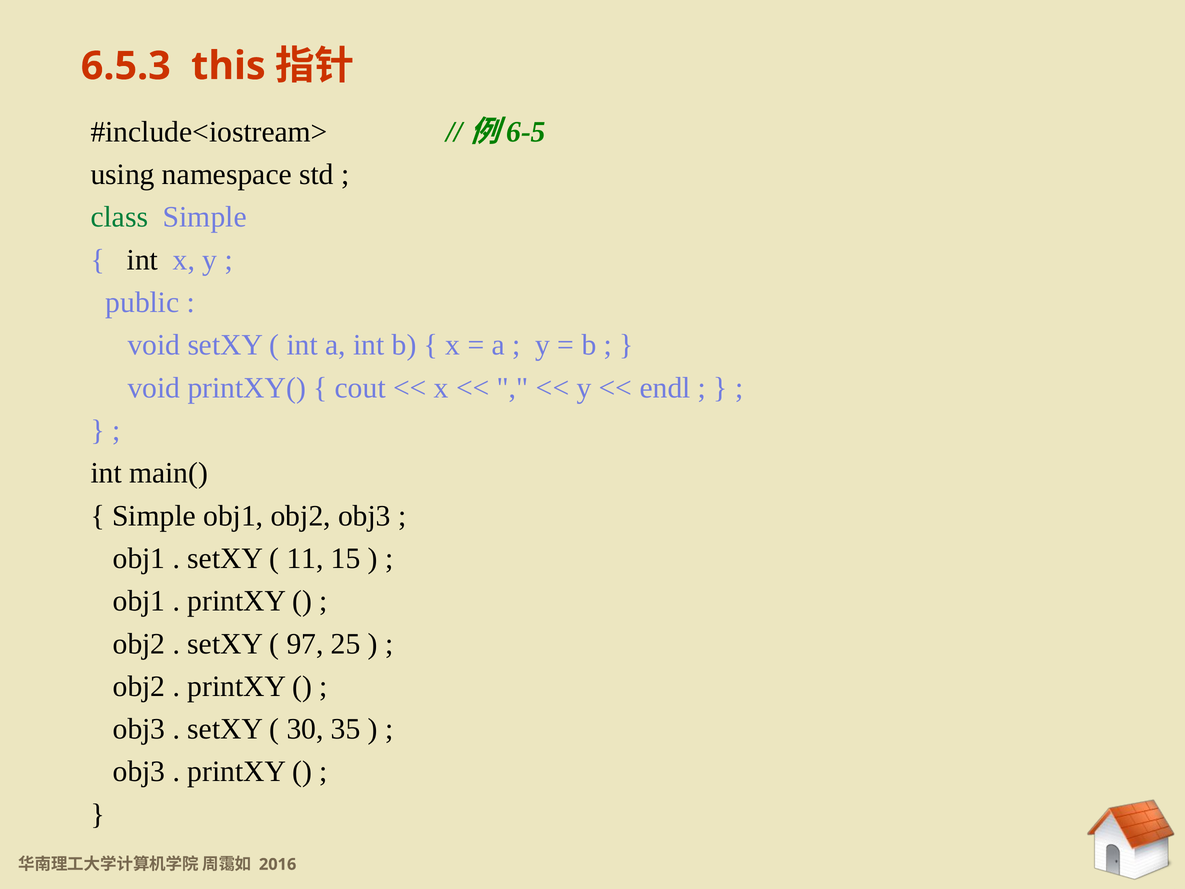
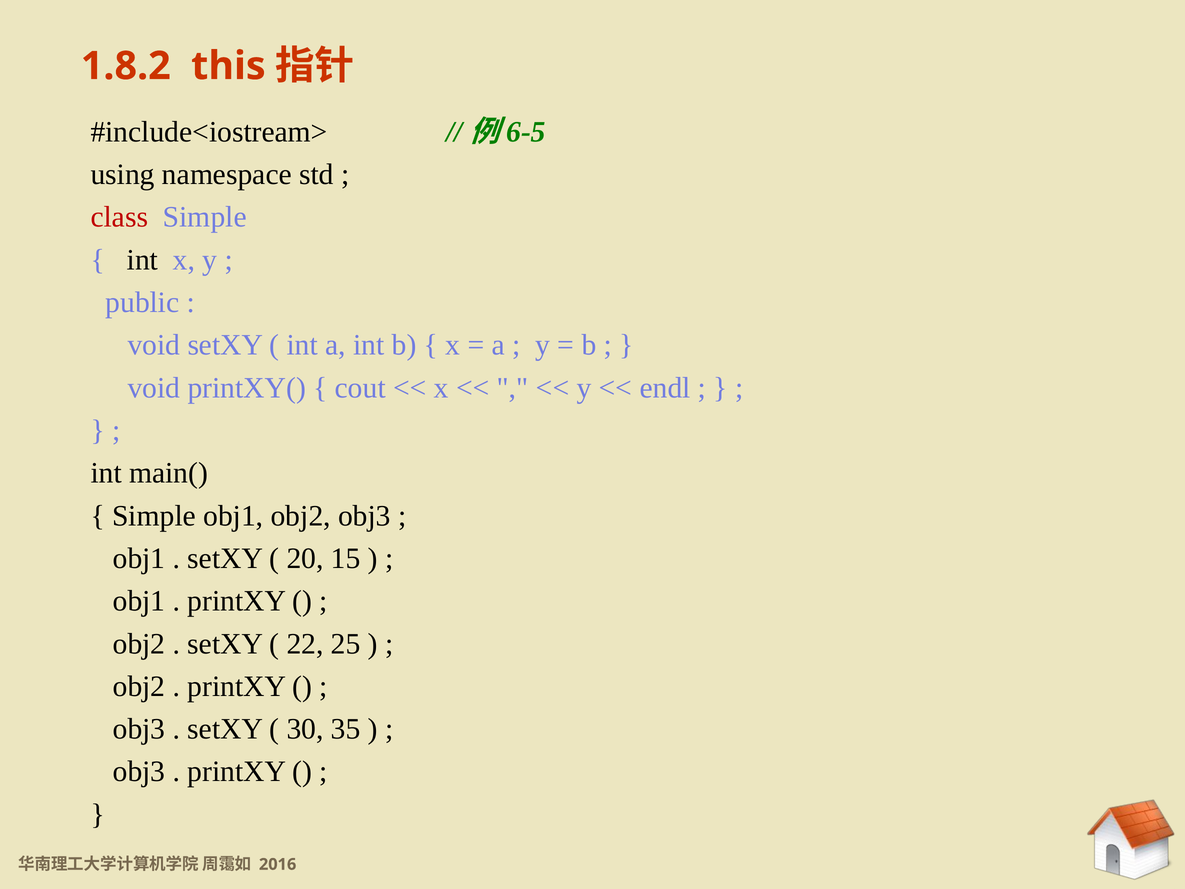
6.5.3: 6.5.3 -> 1.8.2
class colour: green -> red
11: 11 -> 20
97: 97 -> 22
